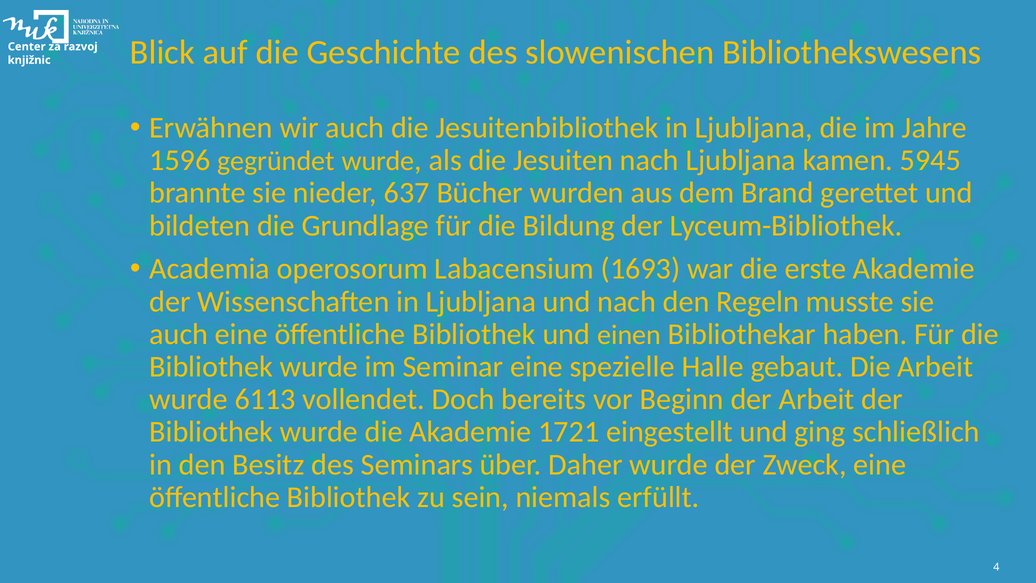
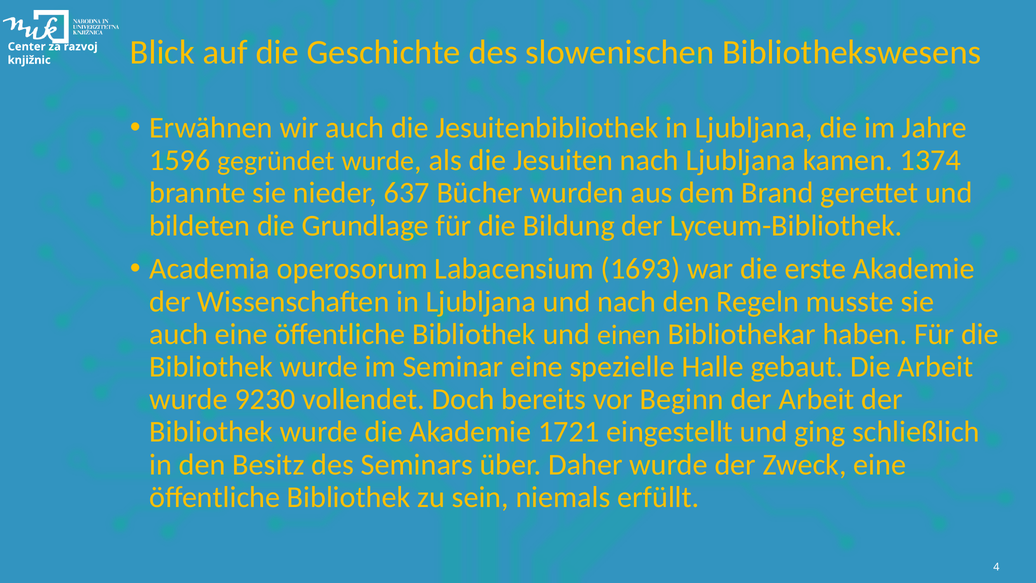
5945: 5945 -> 1374
6113: 6113 -> 9230
